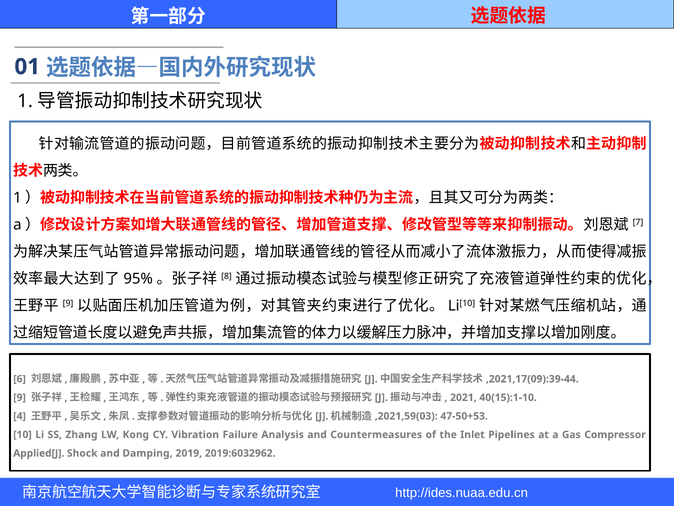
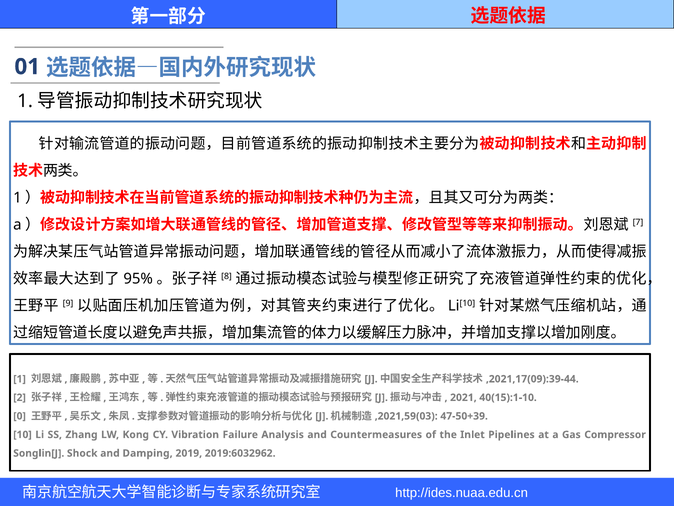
6 at (20, 379): 6 -> 1
9 at (20, 397): 9 -> 2
4: 4 -> 0
47-50+53: 47-50+53 -> 47-50+39
Applied[J: Applied[J -> Songlin[J
